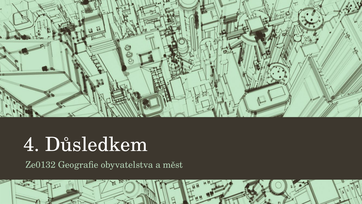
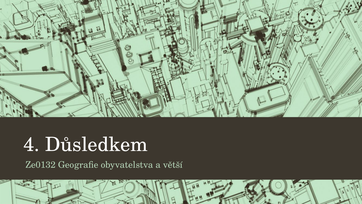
měst: měst -> větší
